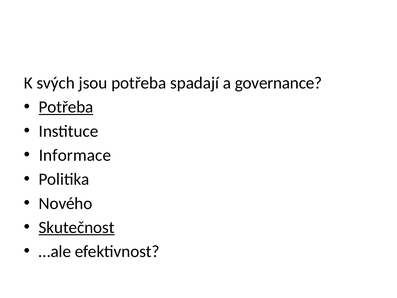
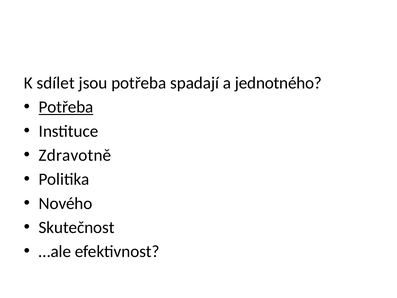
svých: svých -> sdílet
governance: governance -> jednotného
Informace: Informace -> Zdravotně
Skutečnost underline: present -> none
